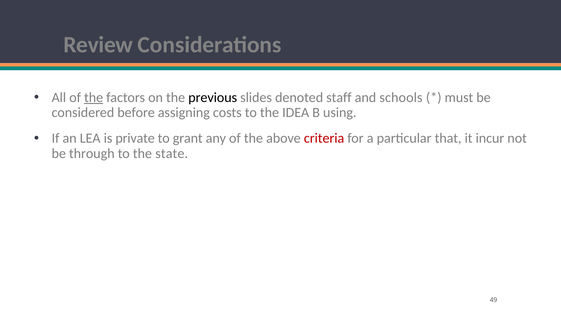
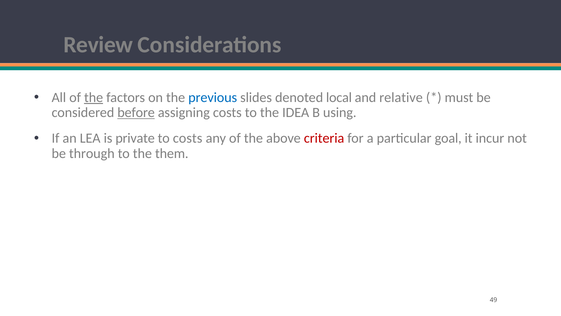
previous colour: black -> blue
staff: staff -> local
schools: schools -> relative
before underline: none -> present
to grant: grant -> costs
that: that -> goal
state: state -> them
